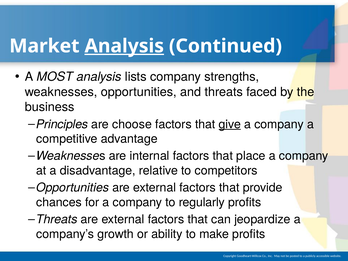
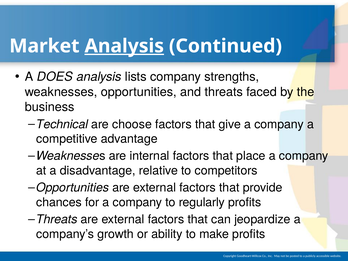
MOST: MOST -> DOES
Principles: Principles -> Technical
give underline: present -> none
